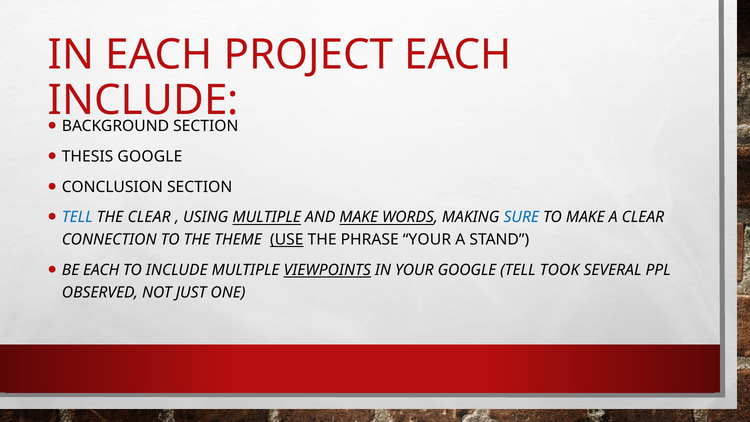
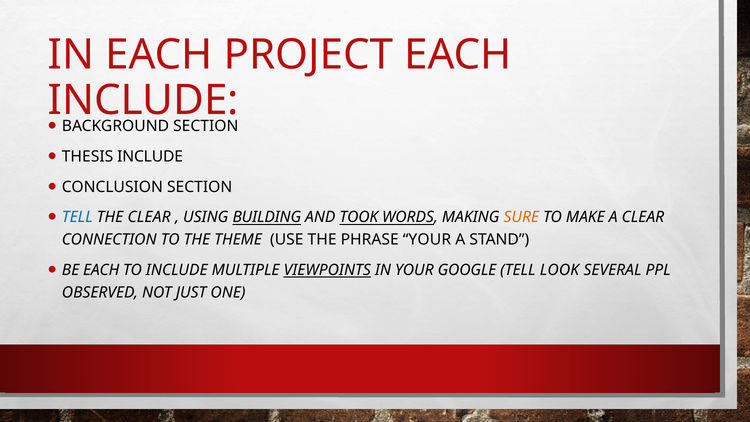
THESIS GOOGLE: GOOGLE -> INCLUDE
USING MULTIPLE: MULTIPLE -> BUILDING
AND MAKE: MAKE -> TOOK
SURE colour: blue -> orange
USE underline: present -> none
TOOK: TOOK -> LOOK
